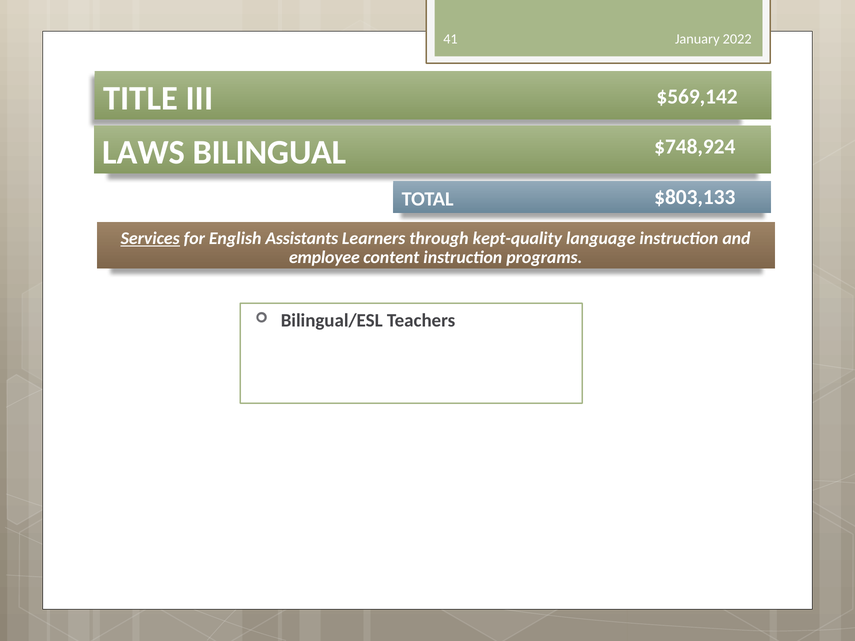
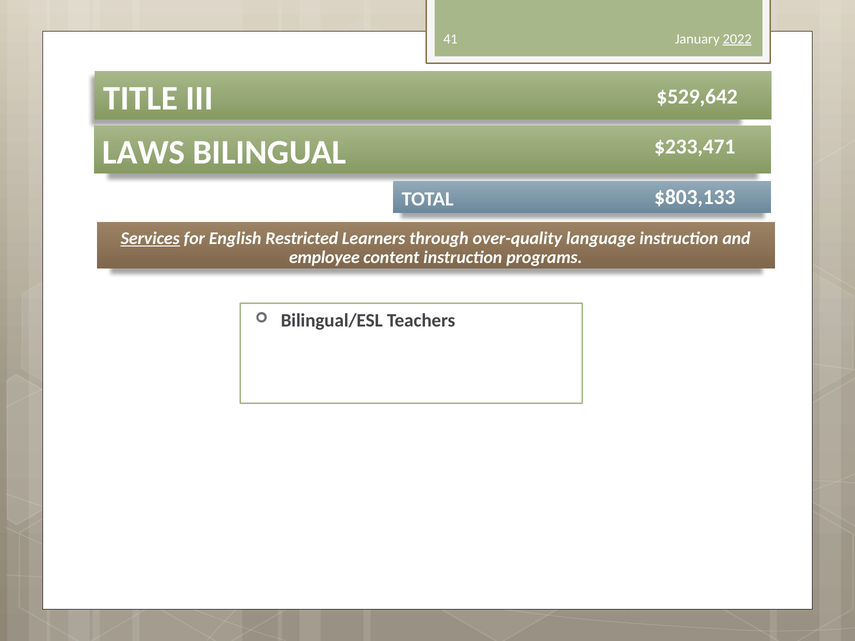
2022 underline: none -> present
$569,142: $569,142 -> $529,642
$748,924: $748,924 -> $233,471
Assistants: Assistants -> Restricted
kept-quality: kept-quality -> over-quality
